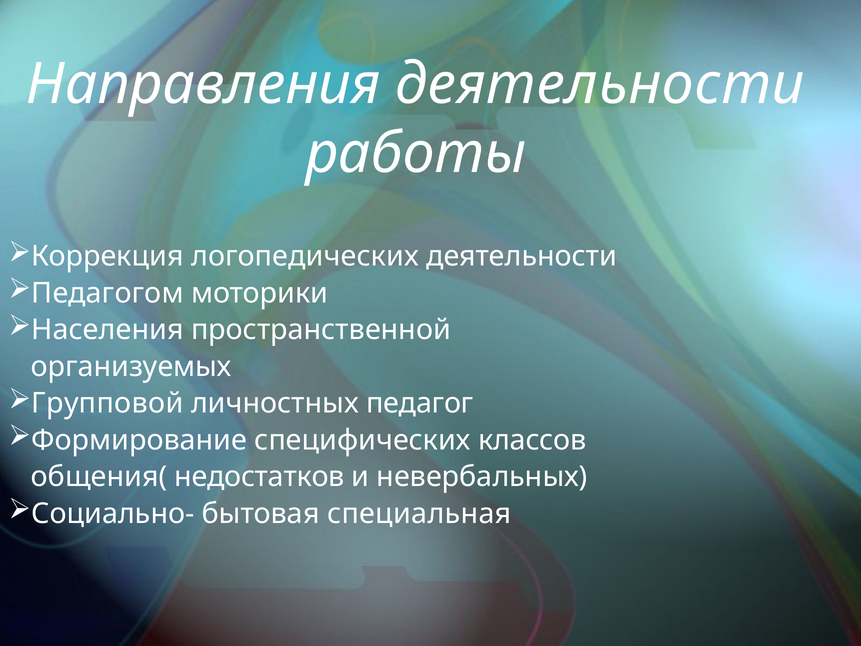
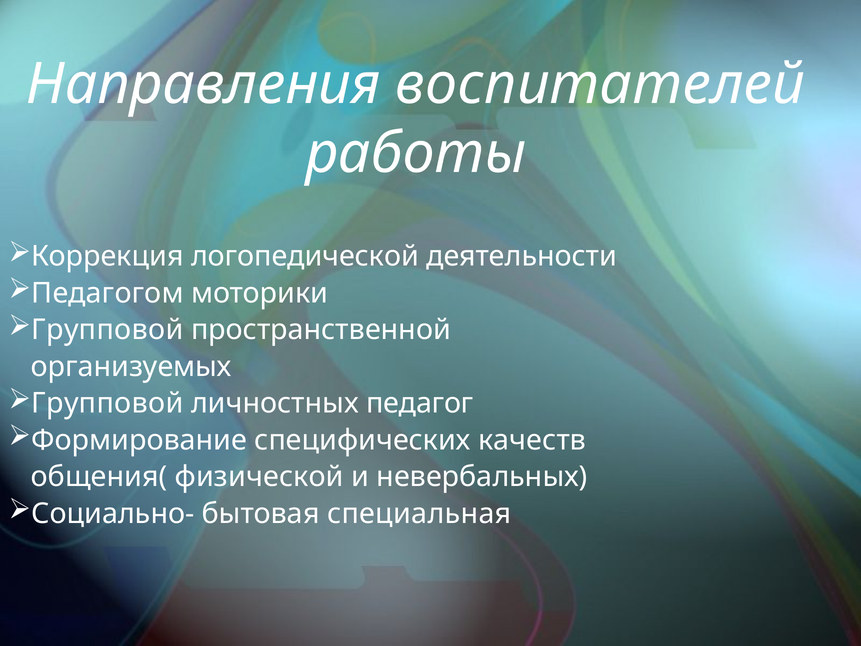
Направления деятельности: деятельности -> воспитателей
логопедических: логопедических -> логопедической
Населения at (108, 330): Населения -> Групповой
классов: классов -> качеств
недостатков: недостатков -> физической
